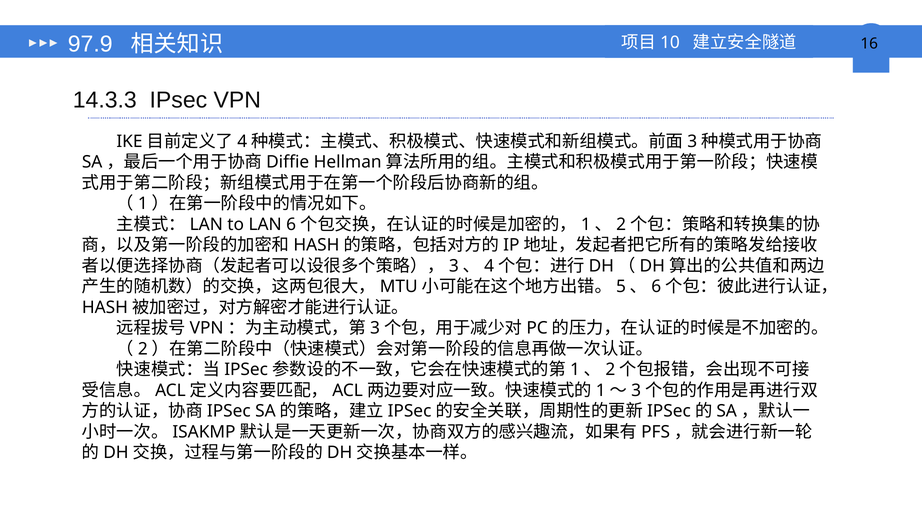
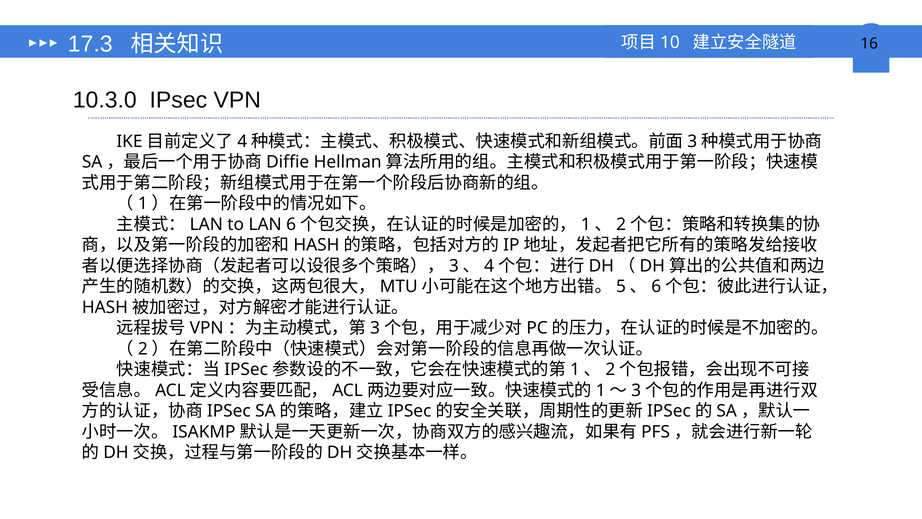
97.9: 97.9 -> 17.3
14.3.3: 14.3.3 -> 10.3.0
